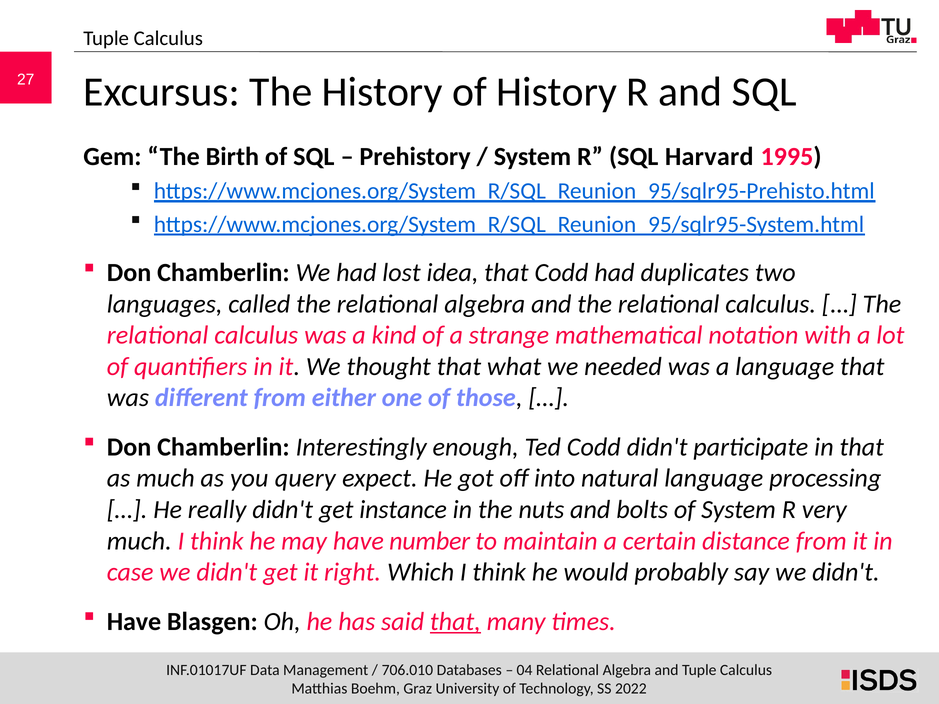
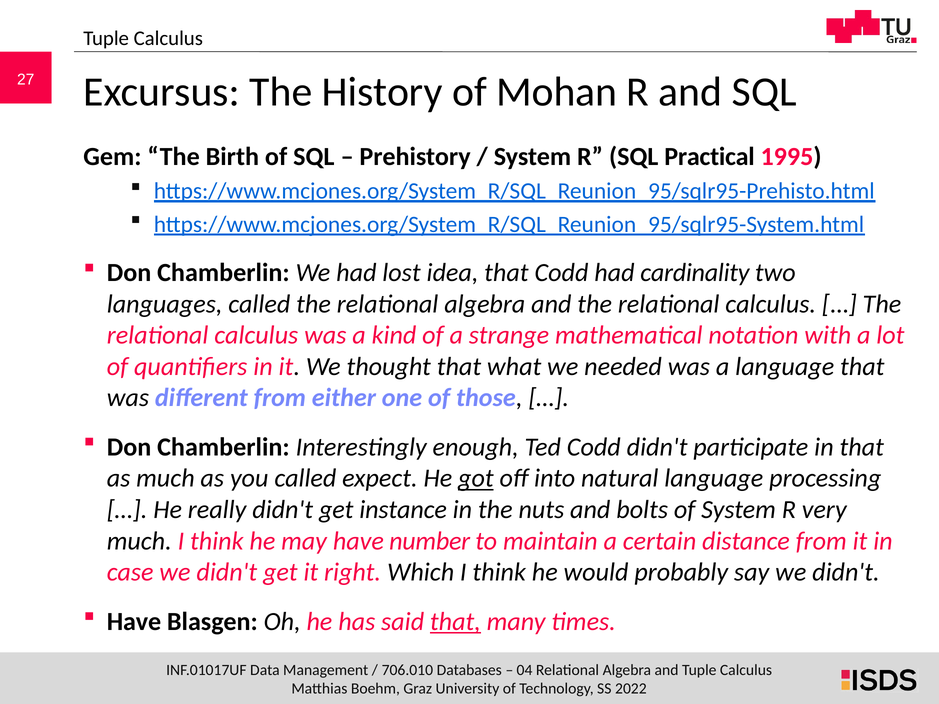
of History: History -> Mohan
Harvard: Harvard -> Practical
duplicates: duplicates -> cardinality
you query: query -> called
got underline: none -> present
